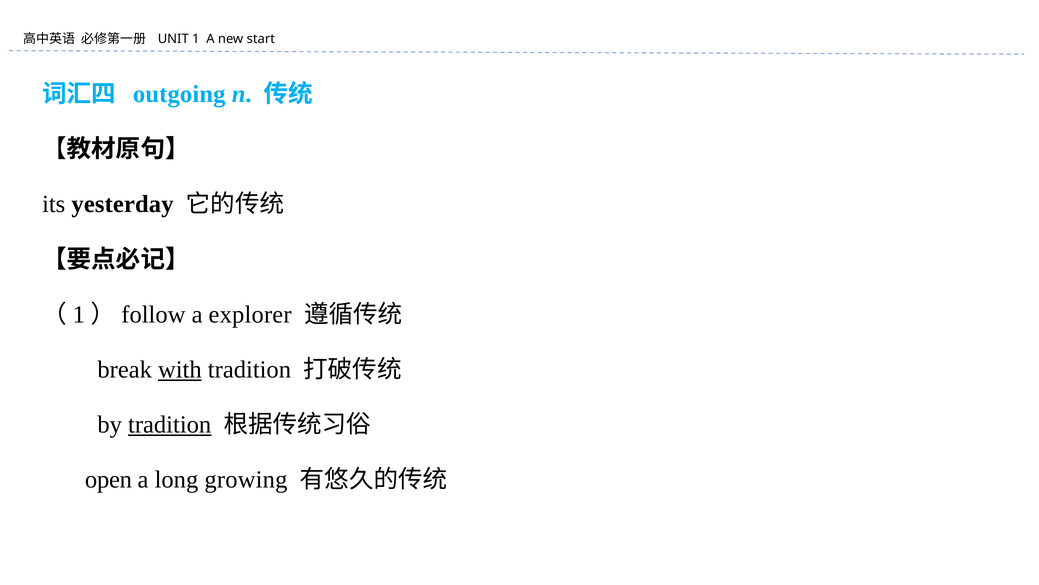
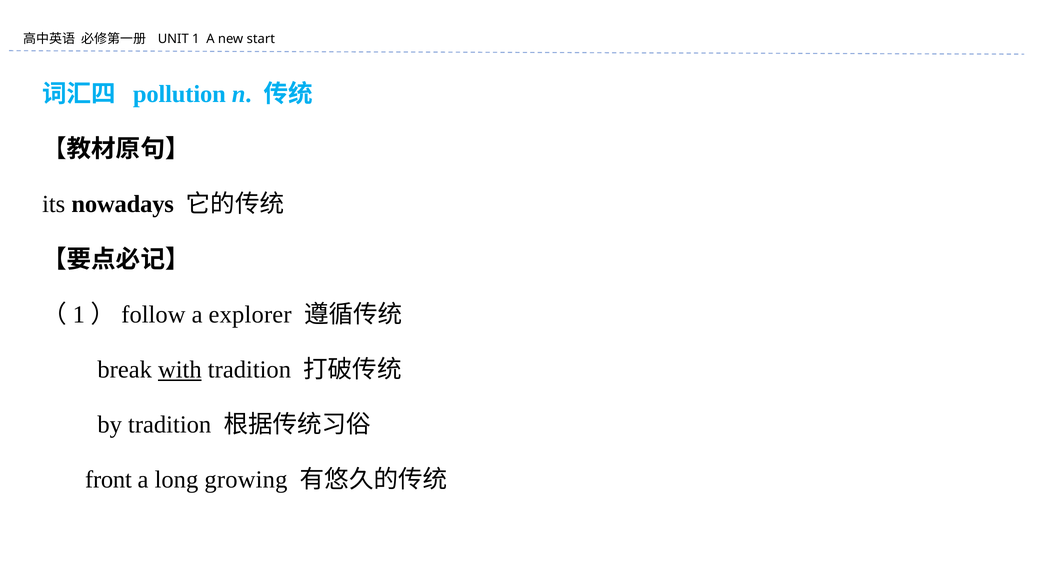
outgoing: outgoing -> pollution
yesterday: yesterday -> nowadays
tradition at (170, 424) underline: present -> none
open: open -> front
